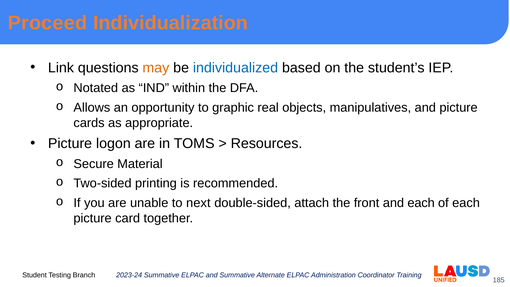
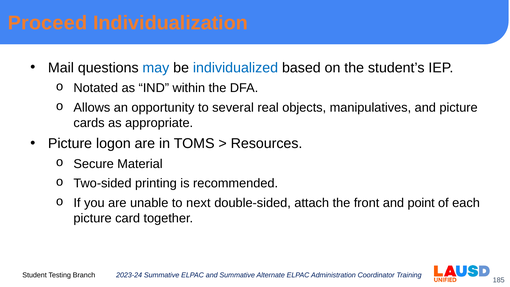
Link: Link -> Mail
may colour: orange -> blue
graphic: graphic -> several
and each: each -> point
